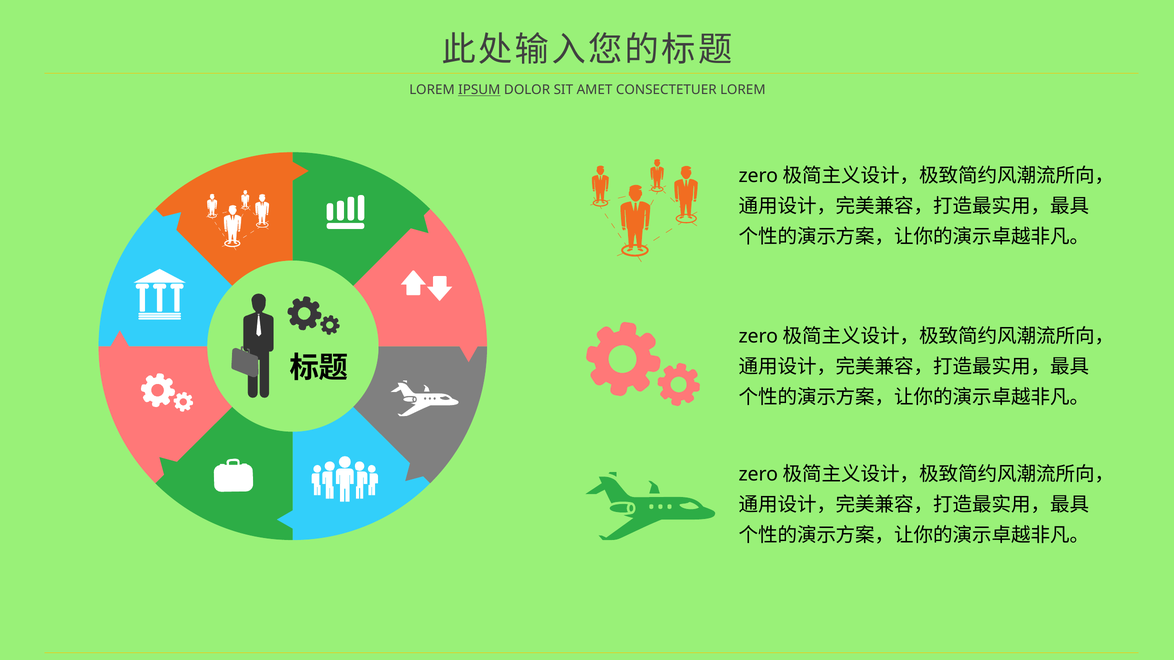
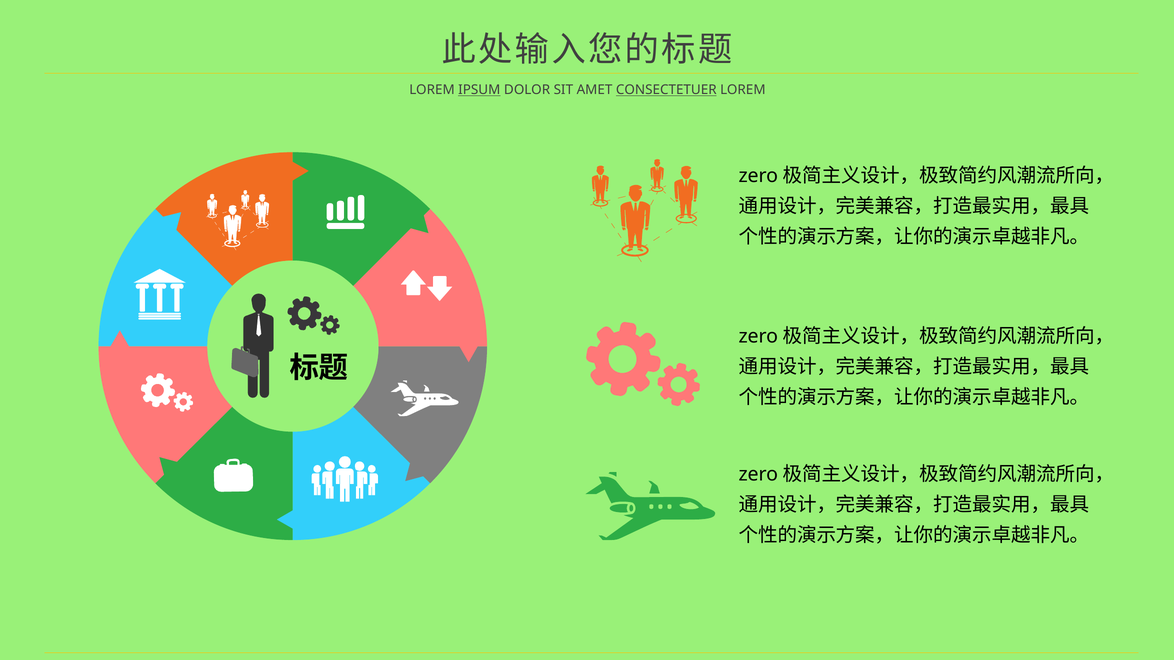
CONSECTETUER underline: none -> present
